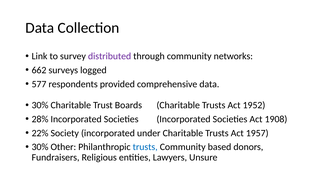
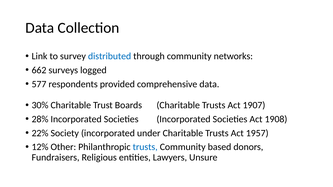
distributed colour: purple -> blue
1952: 1952 -> 1907
30% at (40, 147): 30% -> 12%
